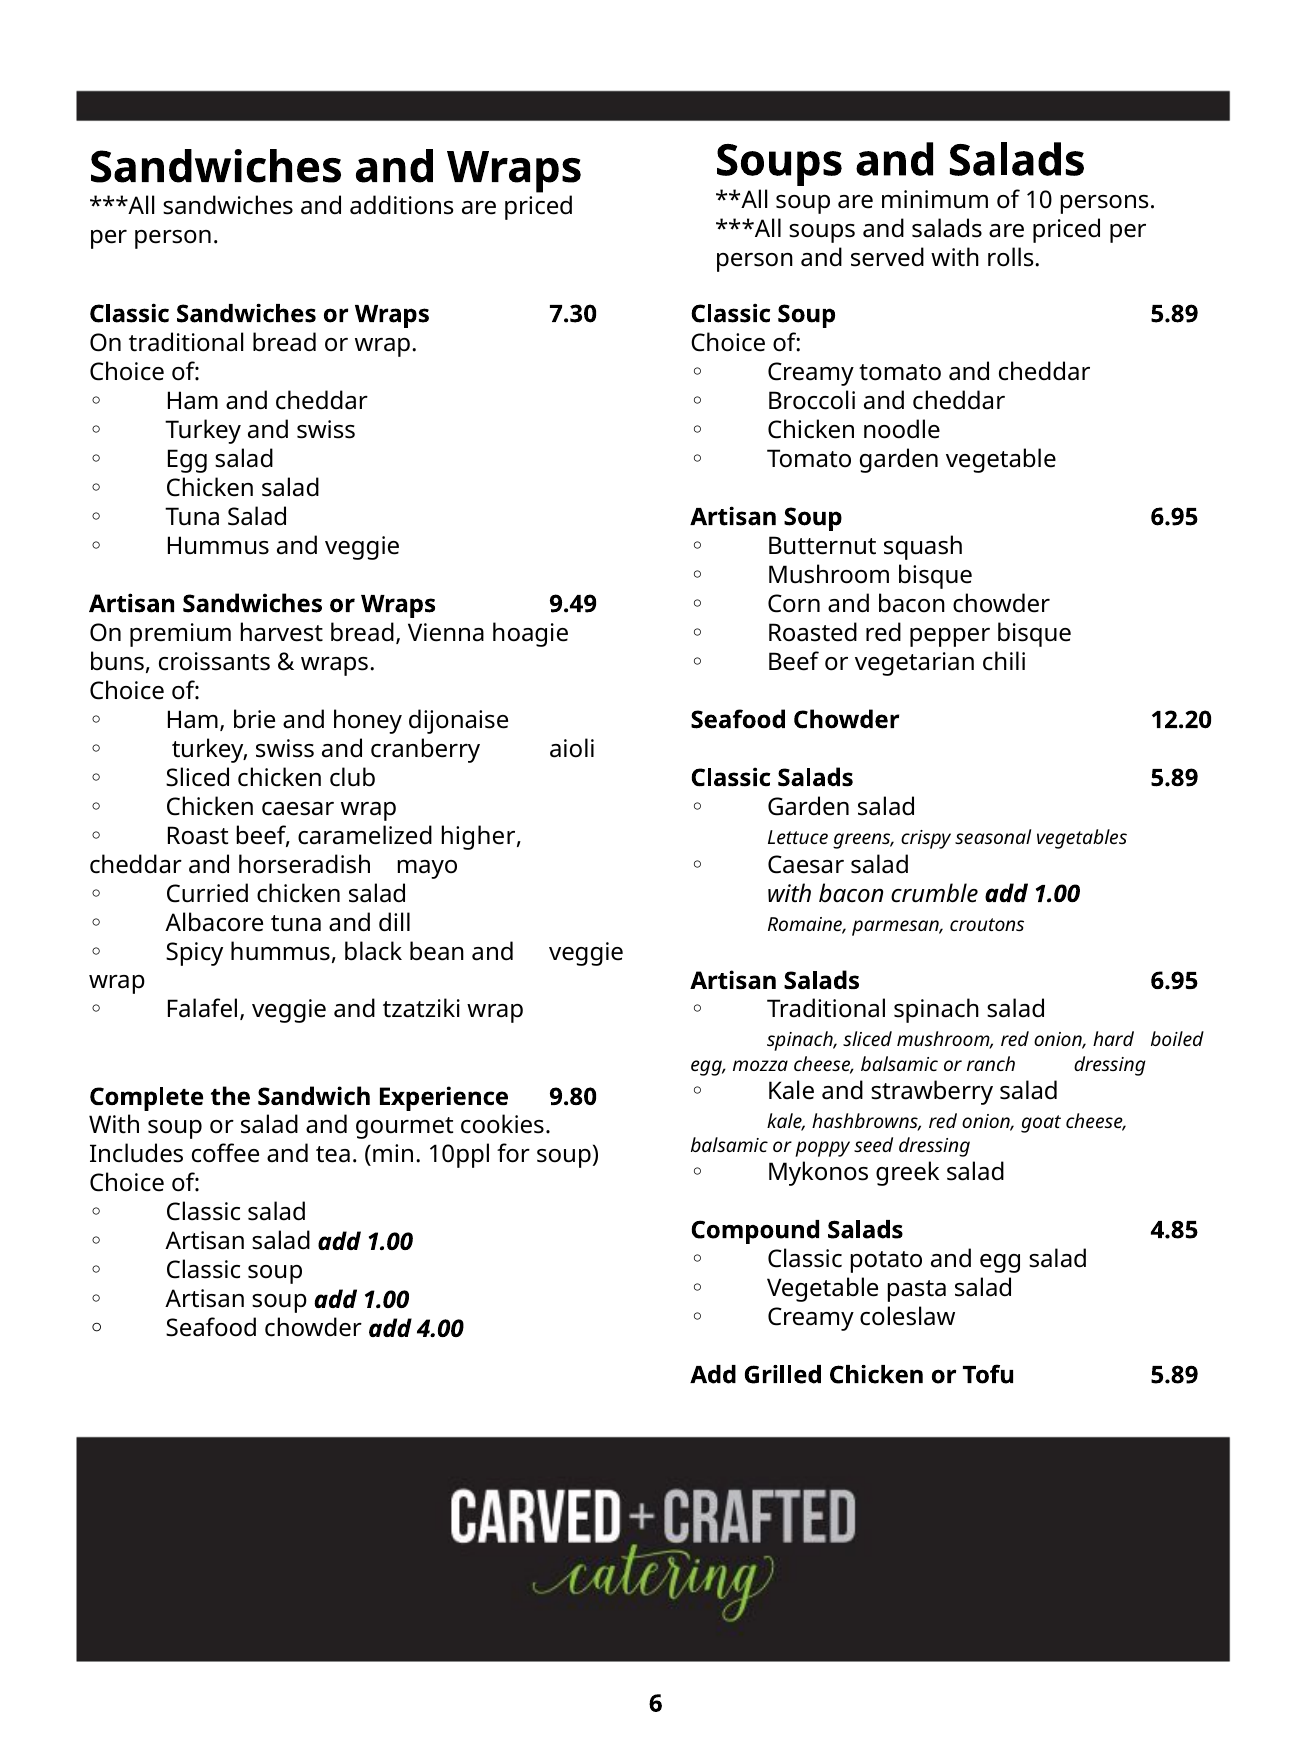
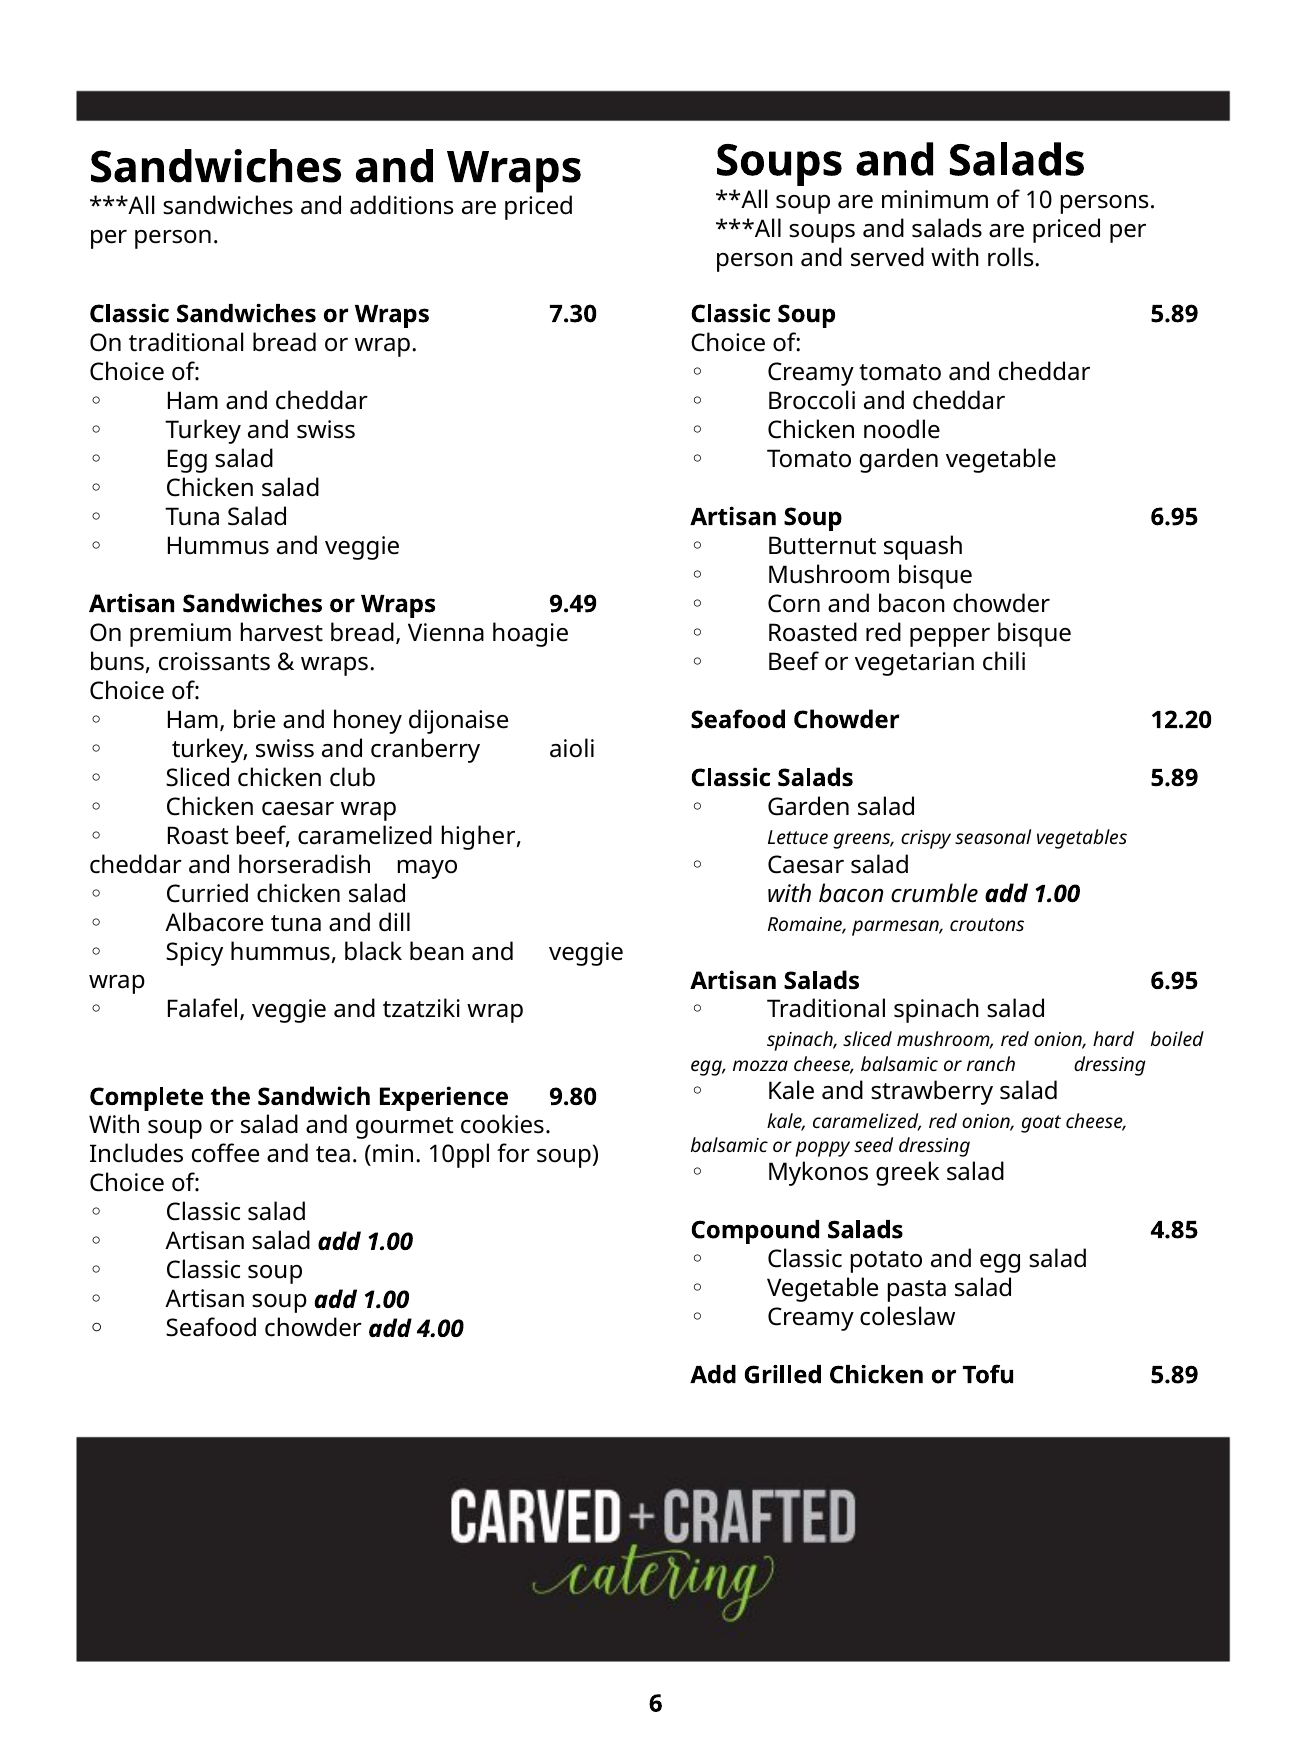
kale hashbrowns: hashbrowns -> caramelized
